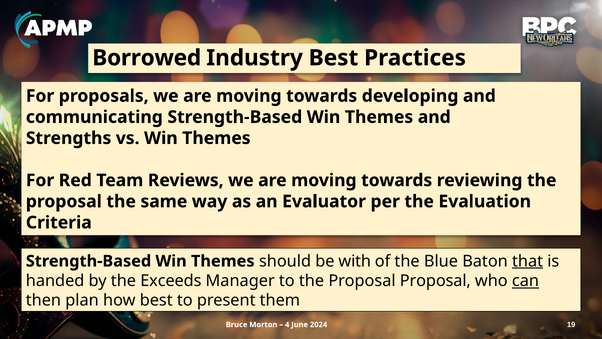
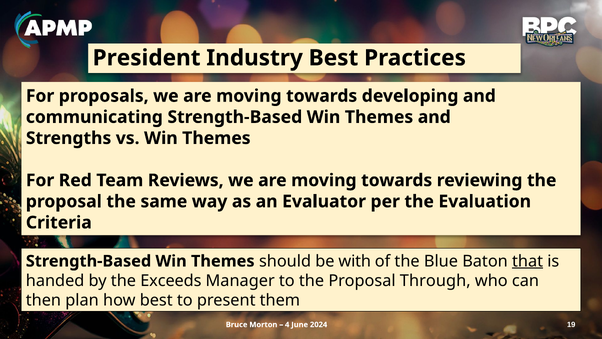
Borrowed: Borrowed -> President
Proposal Proposal: Proposal -> Through
can underline: present -> none
